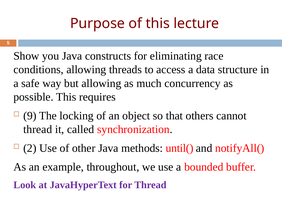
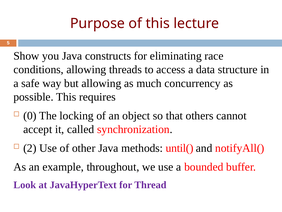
9: 9 -> 0
thread at (38, 129): thread -> accept
